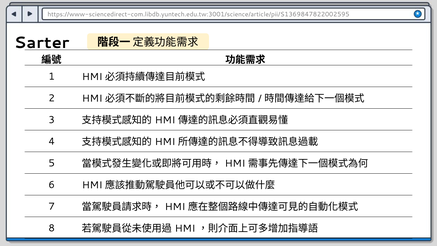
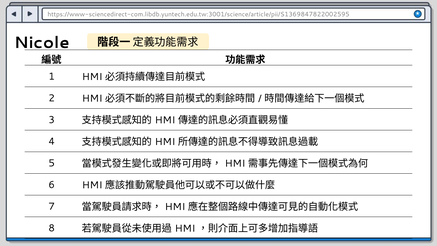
Sarter: Sarter -> Nicole
